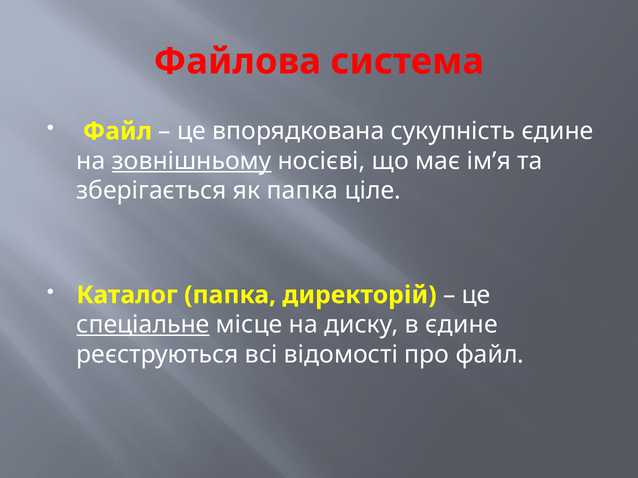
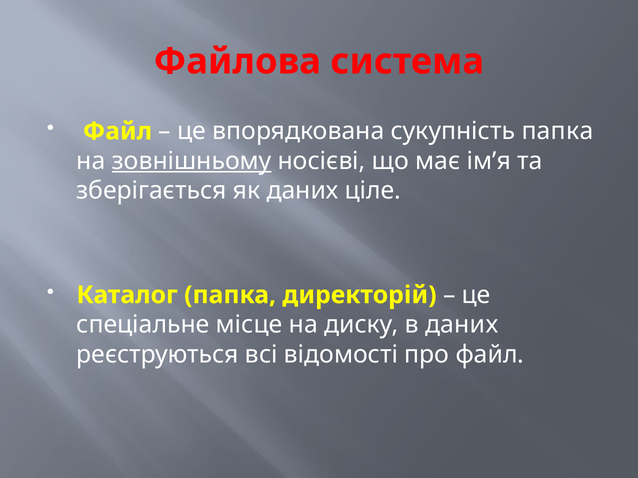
сукупність єдине: єдине -> папка
як папка: папка -> даних
спеціальне underline: present -> none
в єдине: єдине -> даних
